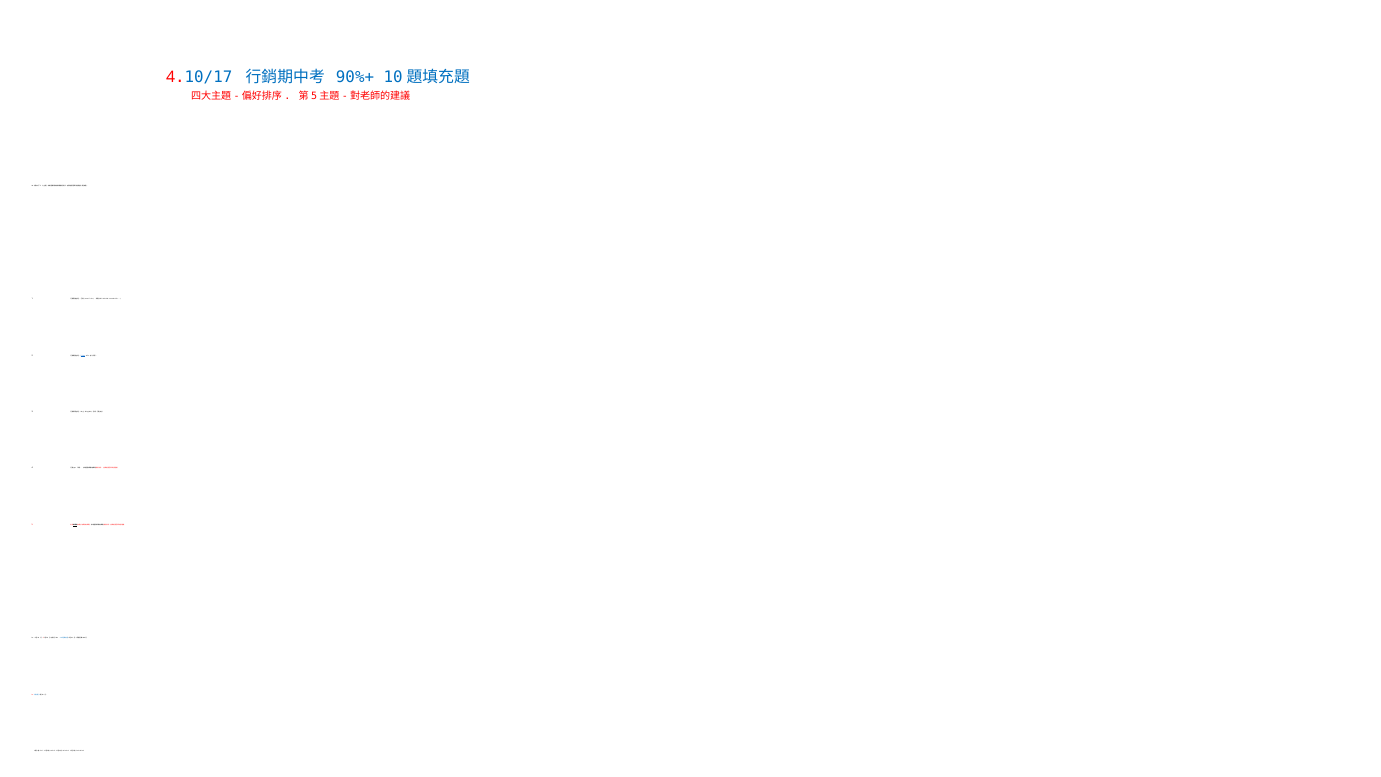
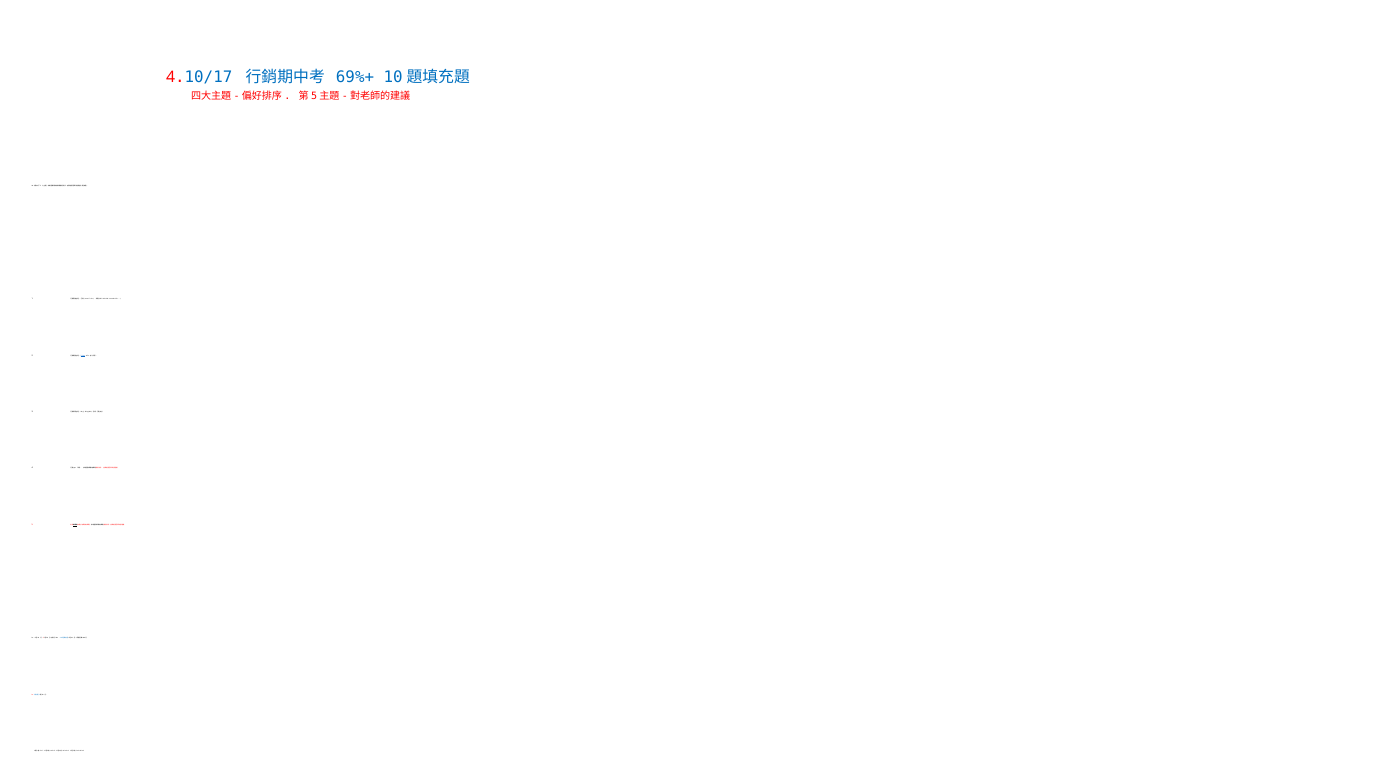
90%+: 90%+ -> 69%+
